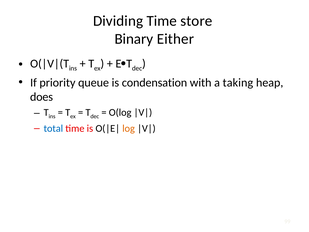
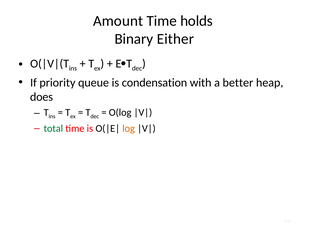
Dividing: Dividing -> Amount
store: store -> holds
taking: taking -> better
total colour: blue -> green
